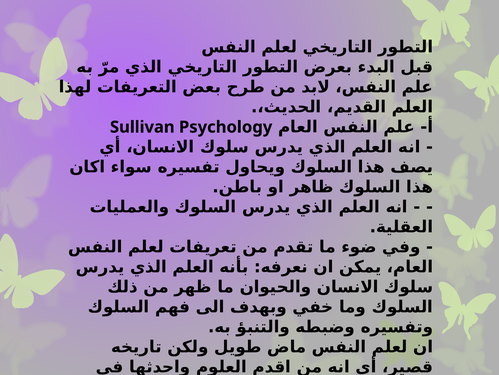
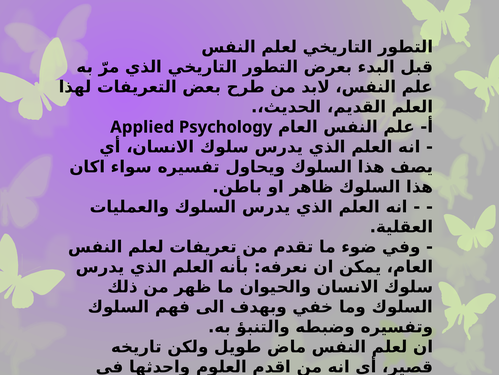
Sullivan: Sullivan -> Applied
